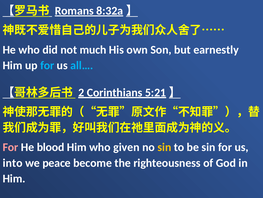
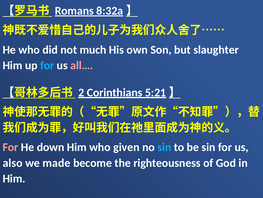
earnestly: earnestly -> slaughter
all… colour: light blue -> pink
blood: blood -> down
sin at (164, 147) colour: yellow -> light blue
into: into -> also
peace: peace -> made
